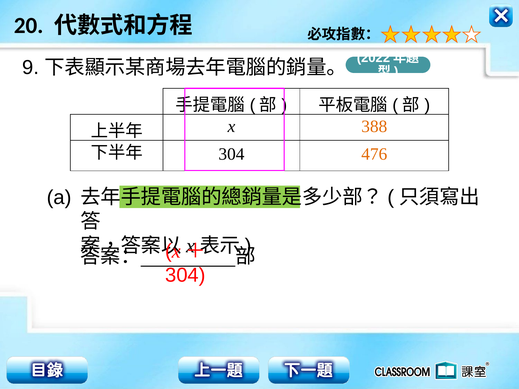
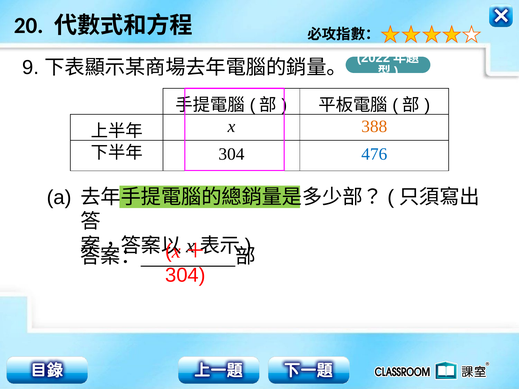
476 colour: orange -> blue
